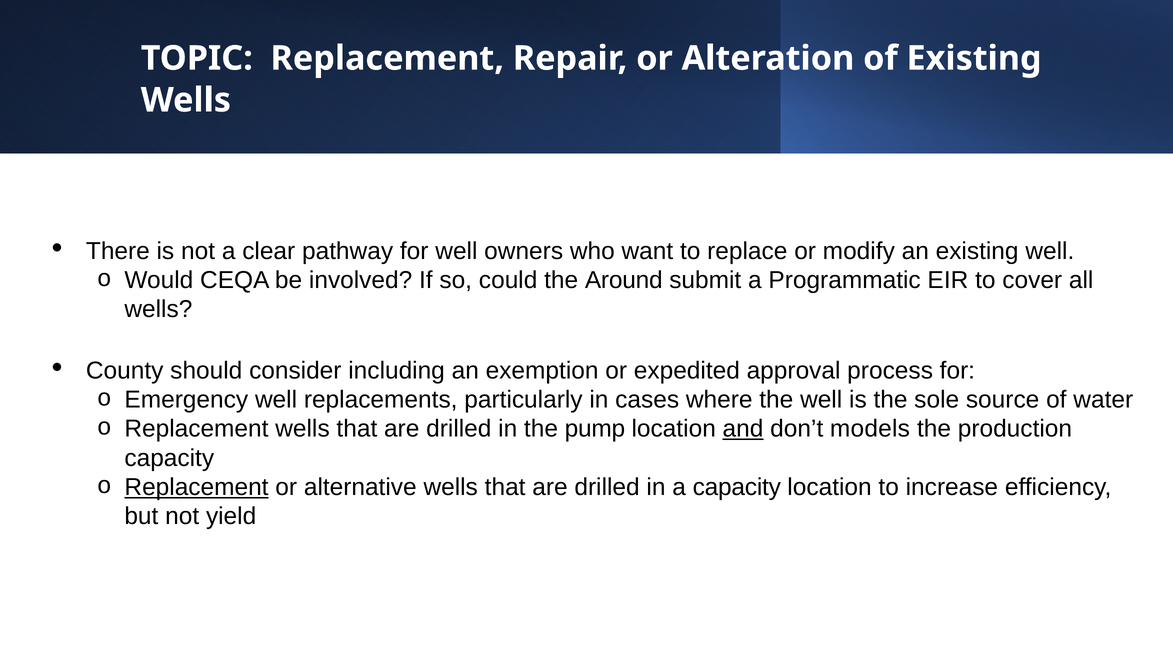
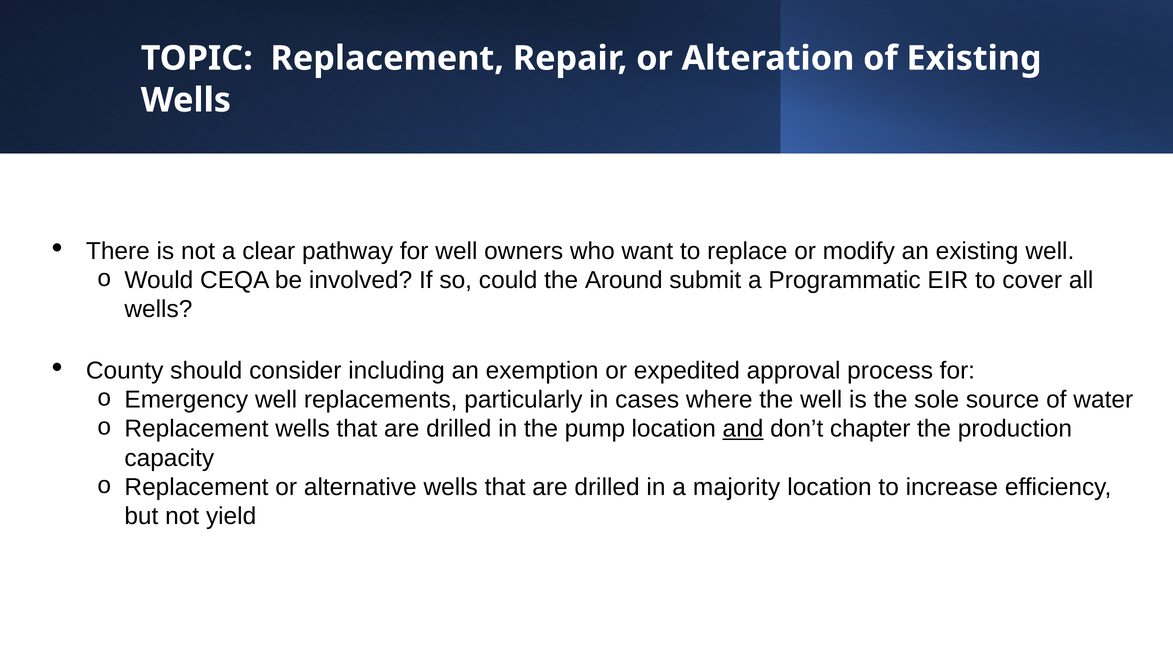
models: models -> chapter
Replacement at (196, 487) underline: present -> none
a capacity: capacity -> majority
